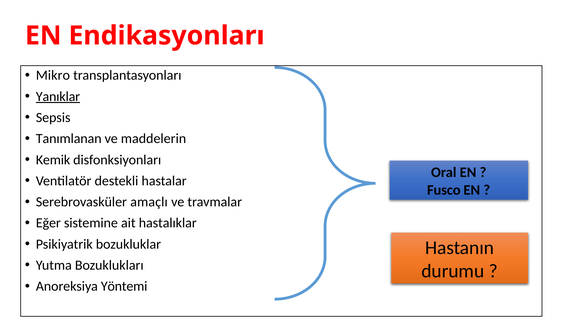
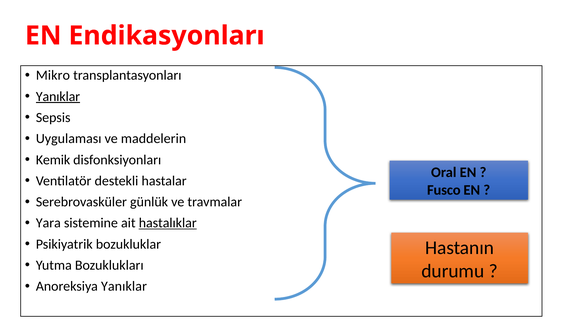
Tanımlanan: Tanımlanan -> Uygulaması
amaçlı: amaçlı -> günlük
Eğer: Eğer -> Yara
hastalıklar underline: none -> present
Anoreksiya Yöntemi: Yöntemi -> Yanıklar
